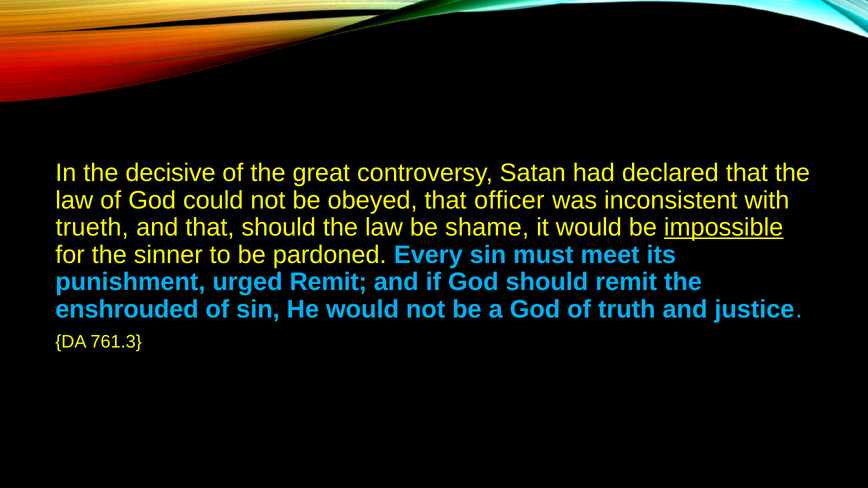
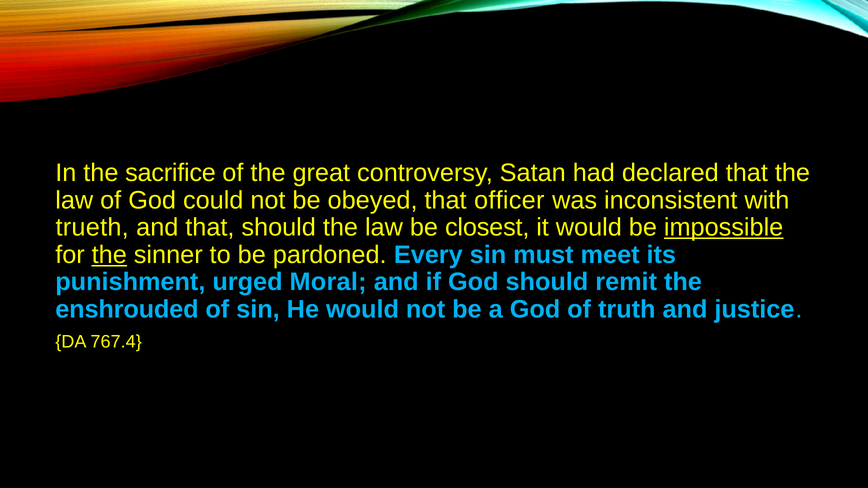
decisive: decisive -> sacrifice
shame: shame -> closest
the at (109, 255) underline: none -> present
urged Remit: Remit -> Moral
761.3: 761.3 -> 767.4
